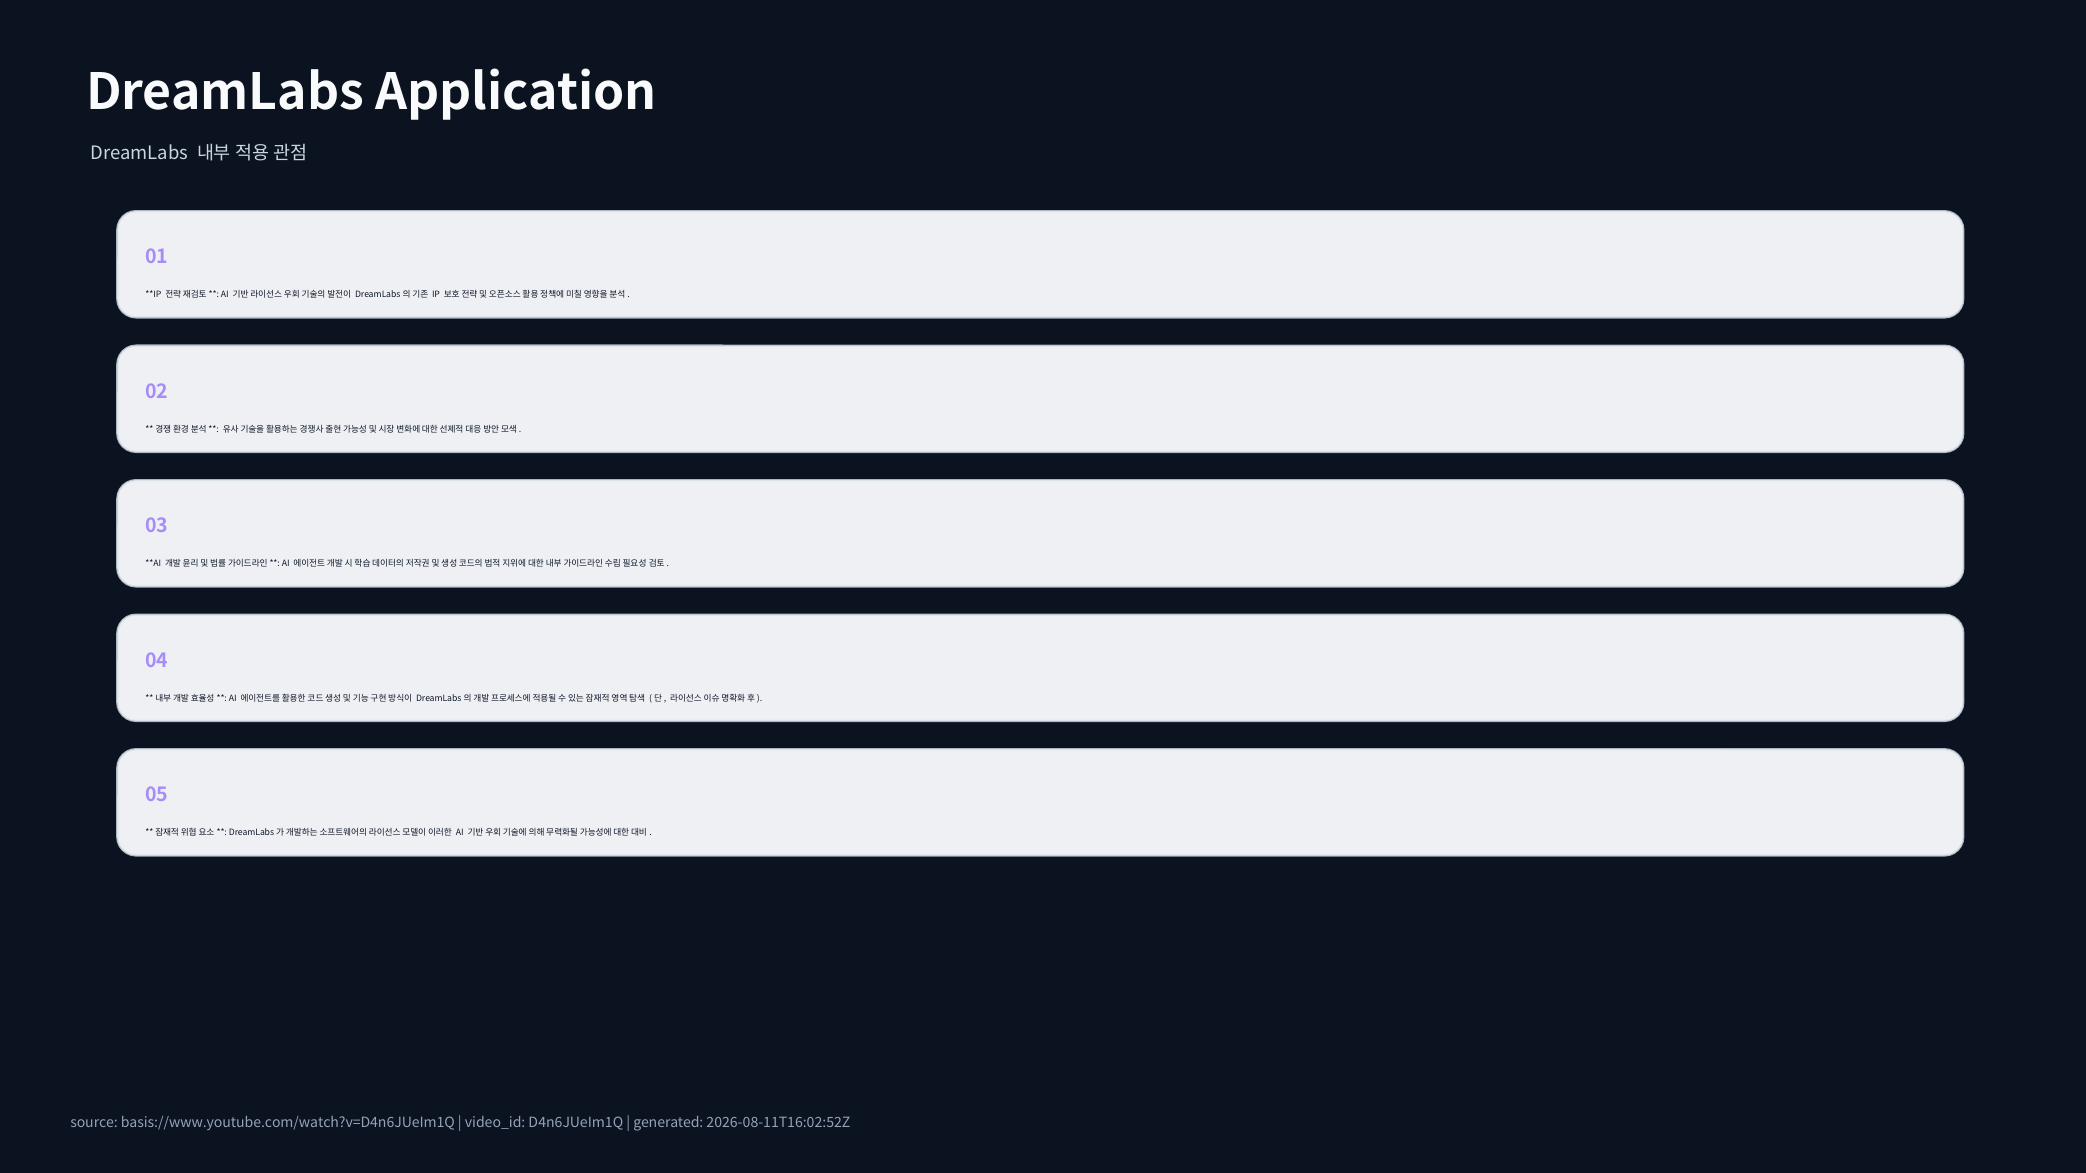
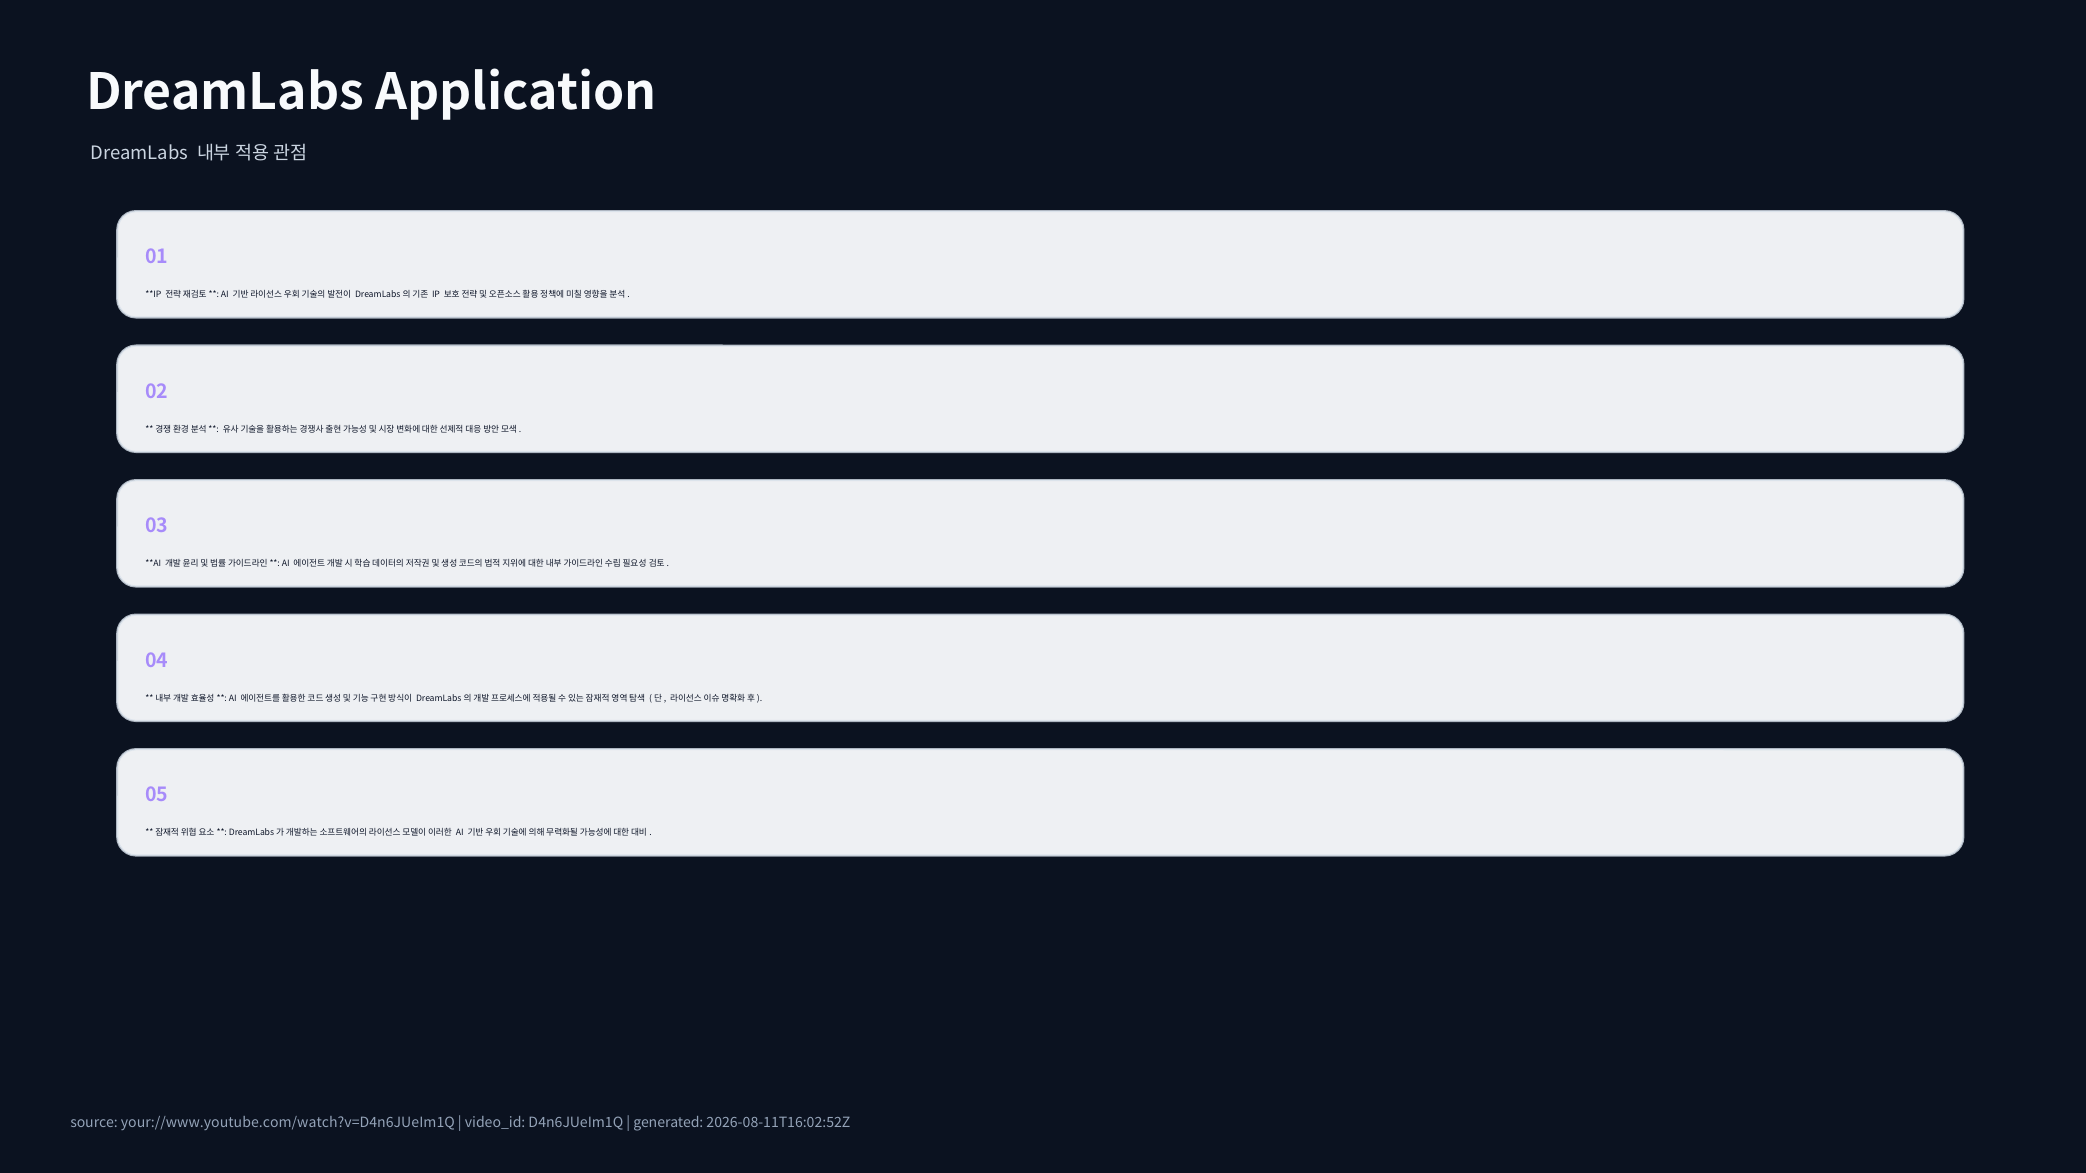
basis://www.youtube.com/watch?v=D4n6JUeIm1Q: basis://www.youtube.com/watch?v=D4n6JUeIm1Q -> your://www.youtube.com/watch?v=D4n6JUeIm1Q
